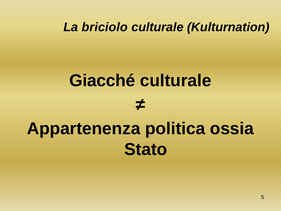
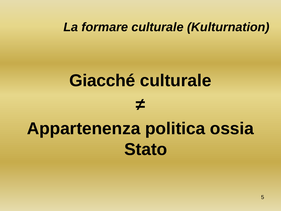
briciolo: briciolo -> formare
